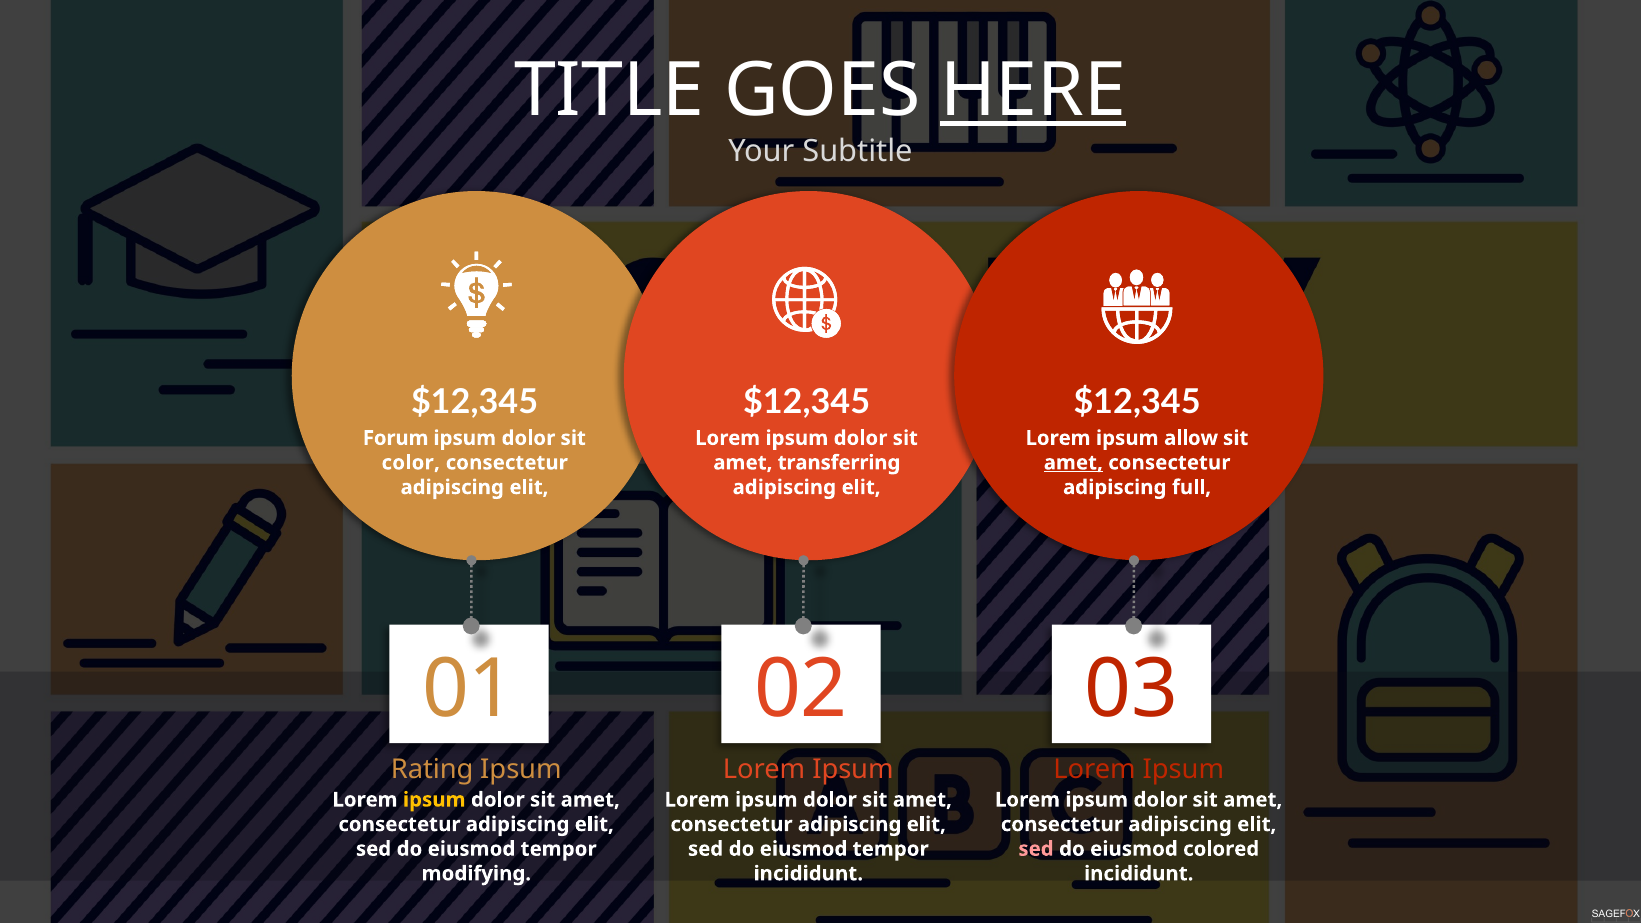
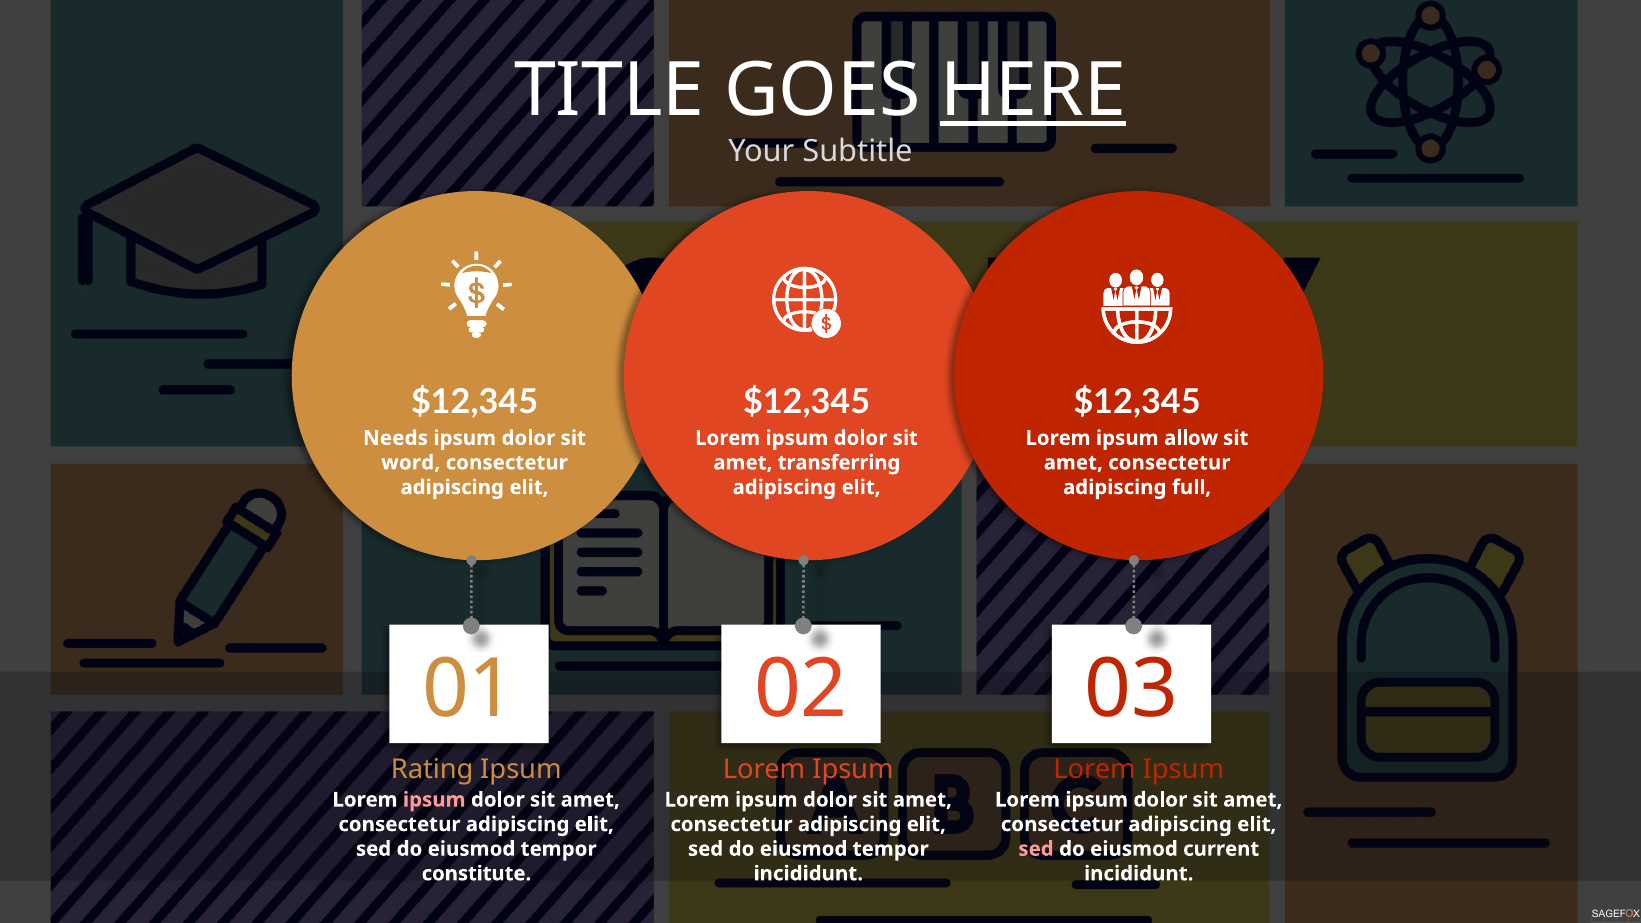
Forum: Forum -> Needs
color: color -> word
amet at (1073, 463) underline: present -> none
ipsum at (434, 800) colour: yellow -> pink
colored: colored -> current
modifying: modifying -> constitute
